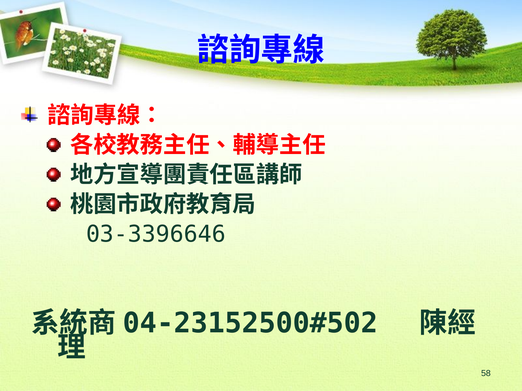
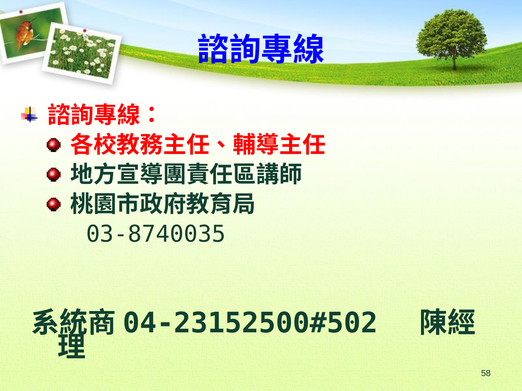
03-3396646: 03-3396646 -> 03-8740035
